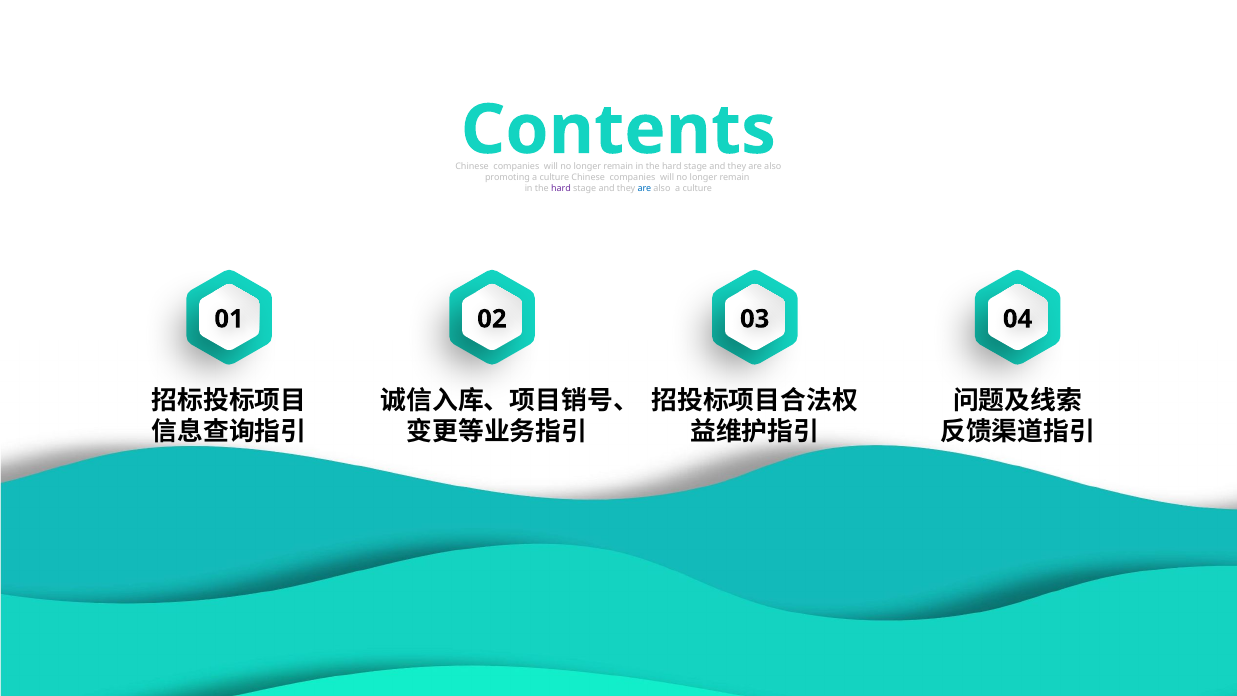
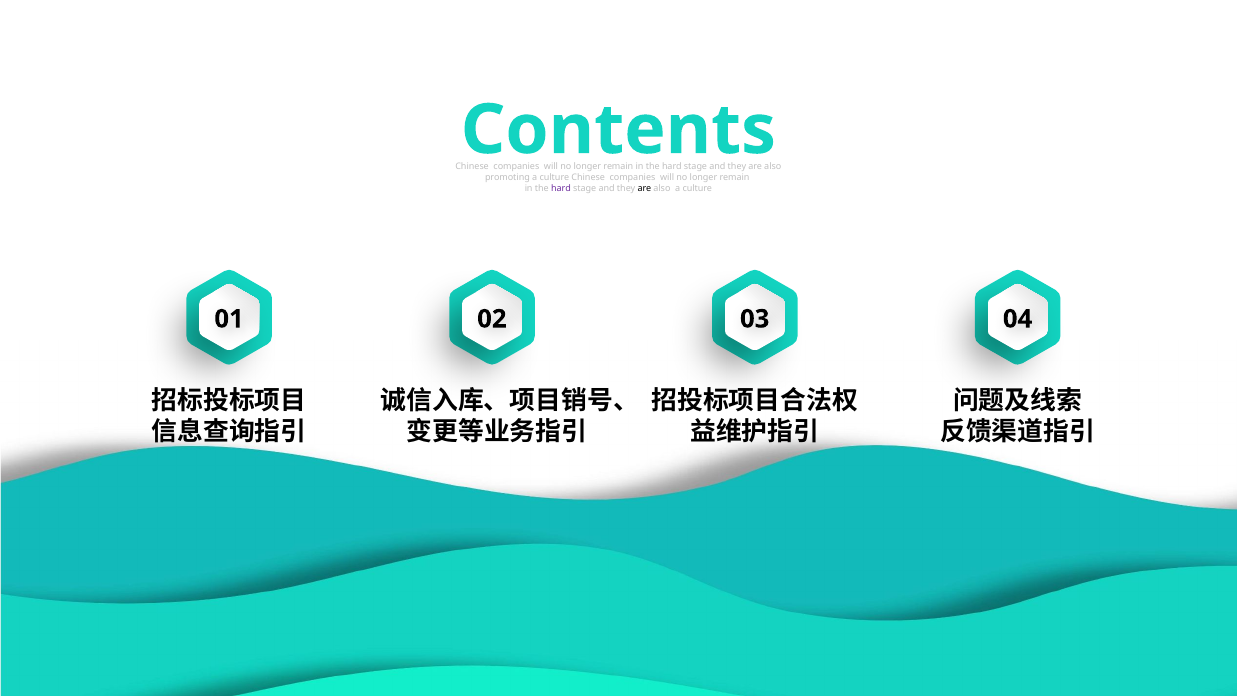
are at (644, 188) colour: blue -> black
